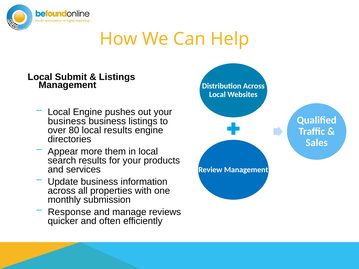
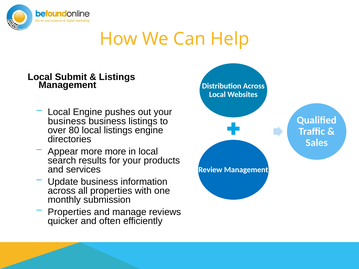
local results: results -> listings
more them: them -> more
Response at (69, 212): Response -> Properties
